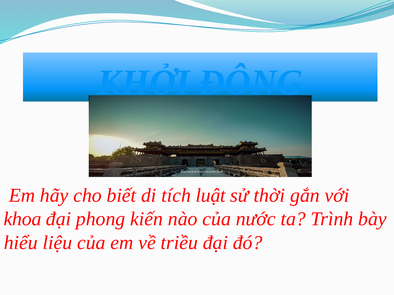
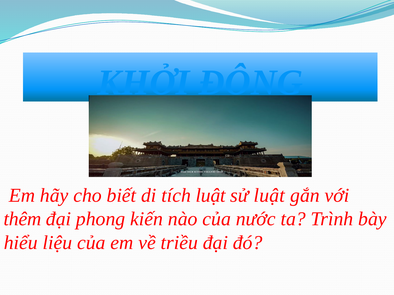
sử thời: thời -> luật
khoa: khoa -> thêm
